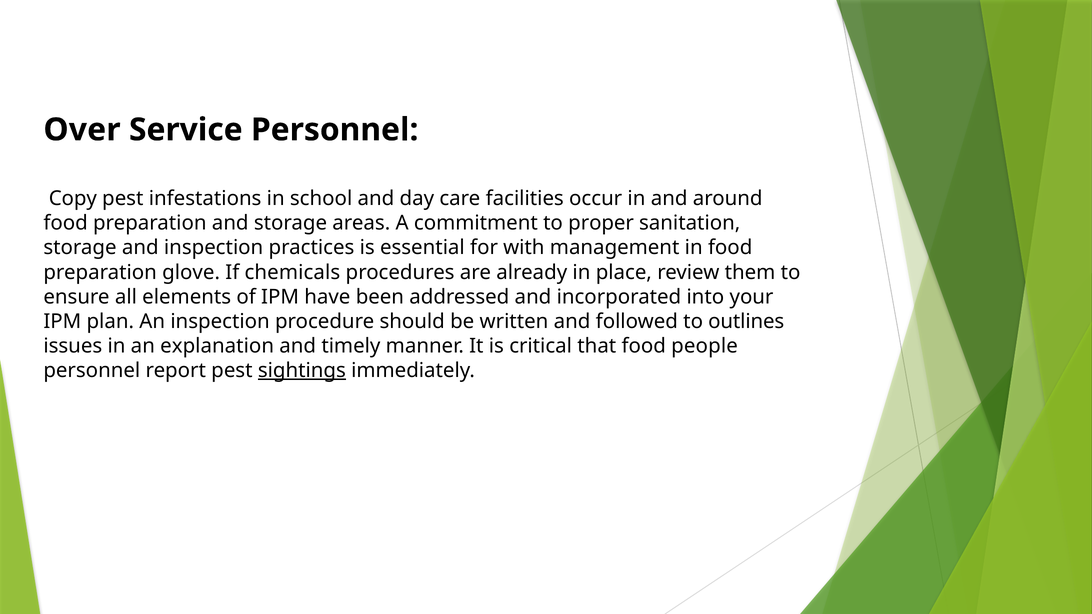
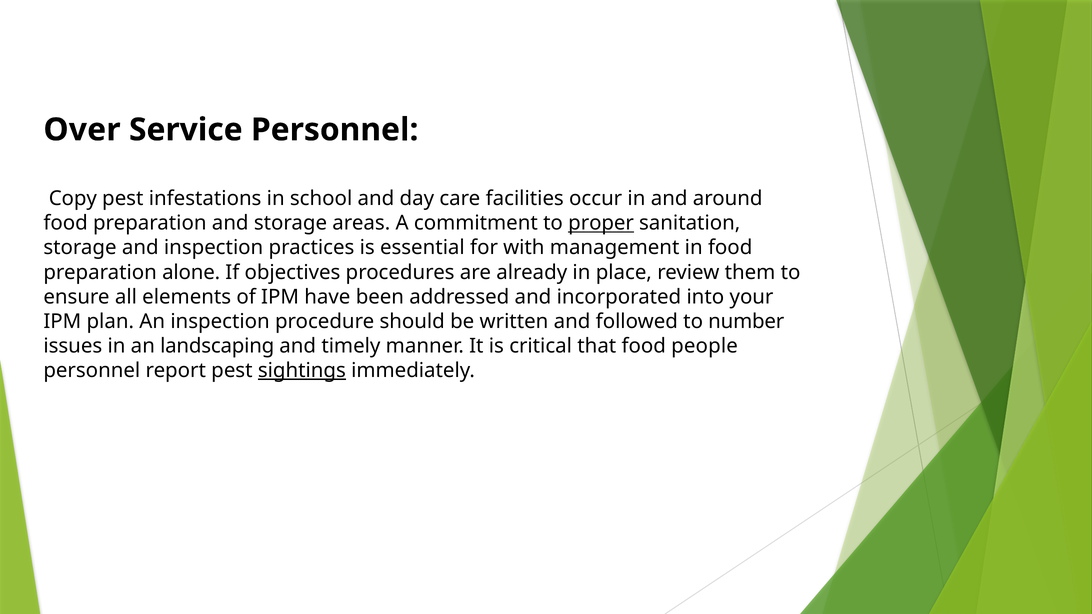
proper underline: none -> present
glove: glove -> alone
chemicals: chemicals -> objectives
outlines: outlines -> number
explanation: explanation -> landscaping
